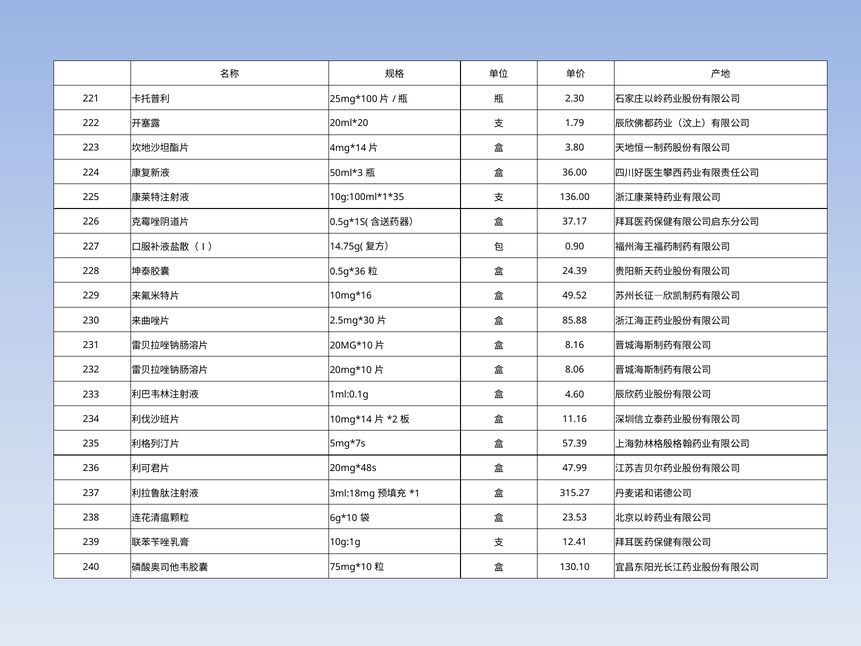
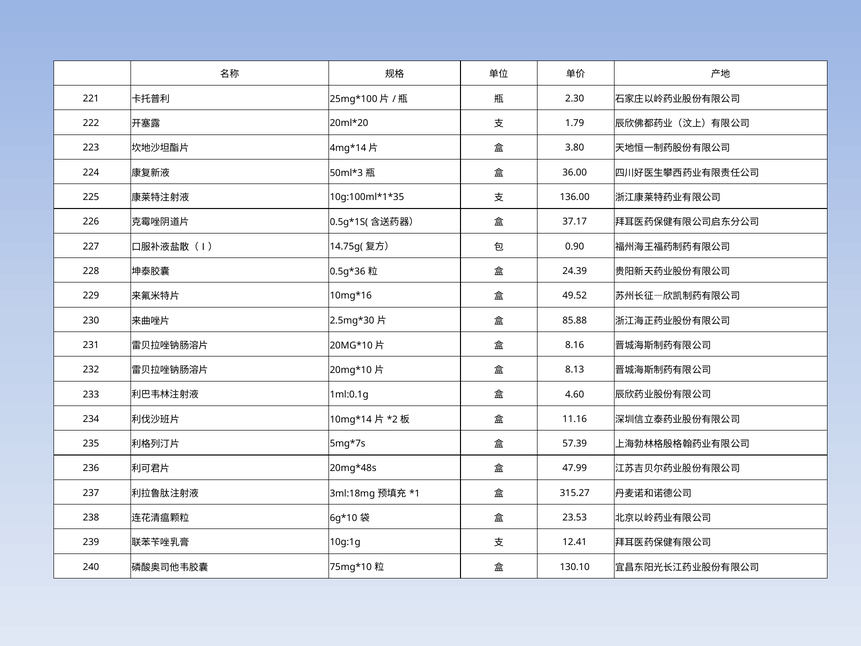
8.06: 8.06 -> 8.13
